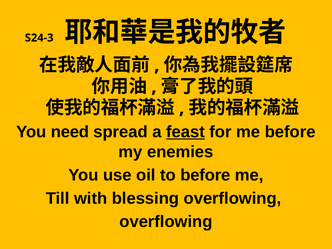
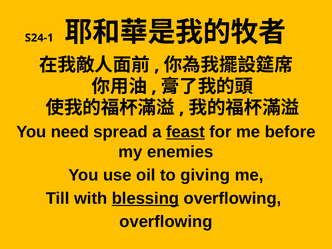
S24-3: S24-3 -> S24-1
to before: before -> giving
blessing underline: none -> present
